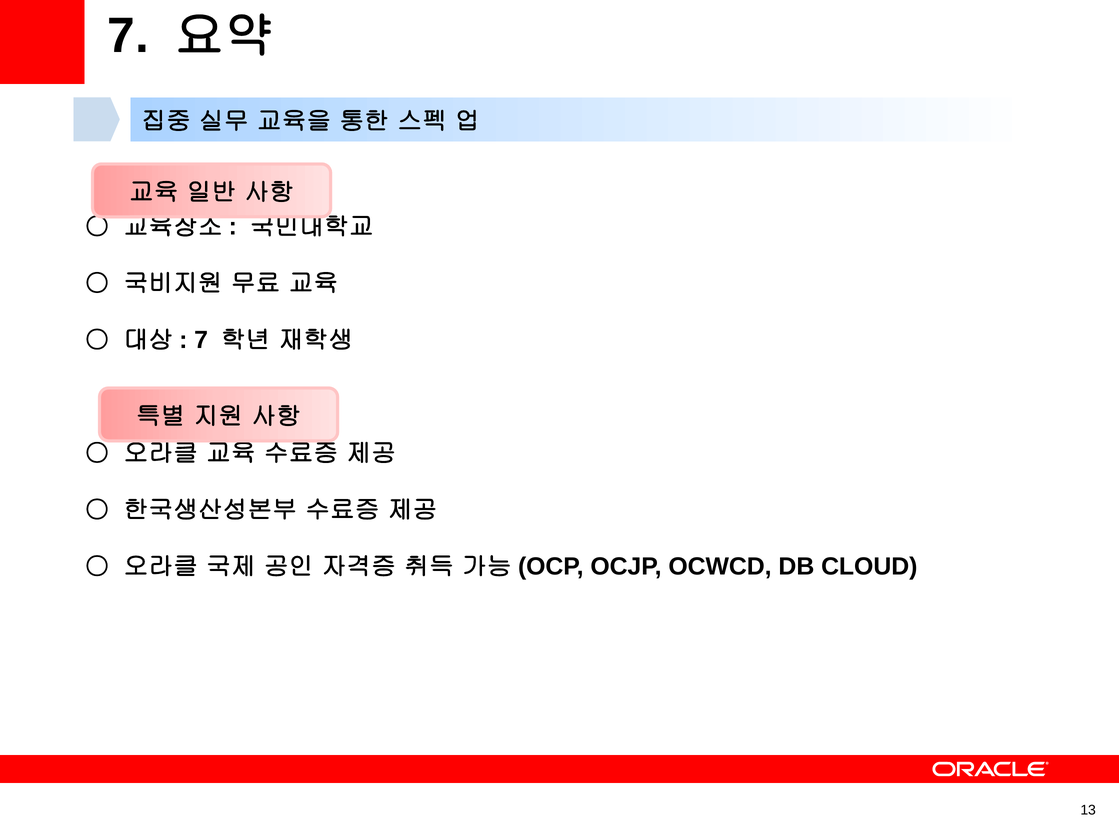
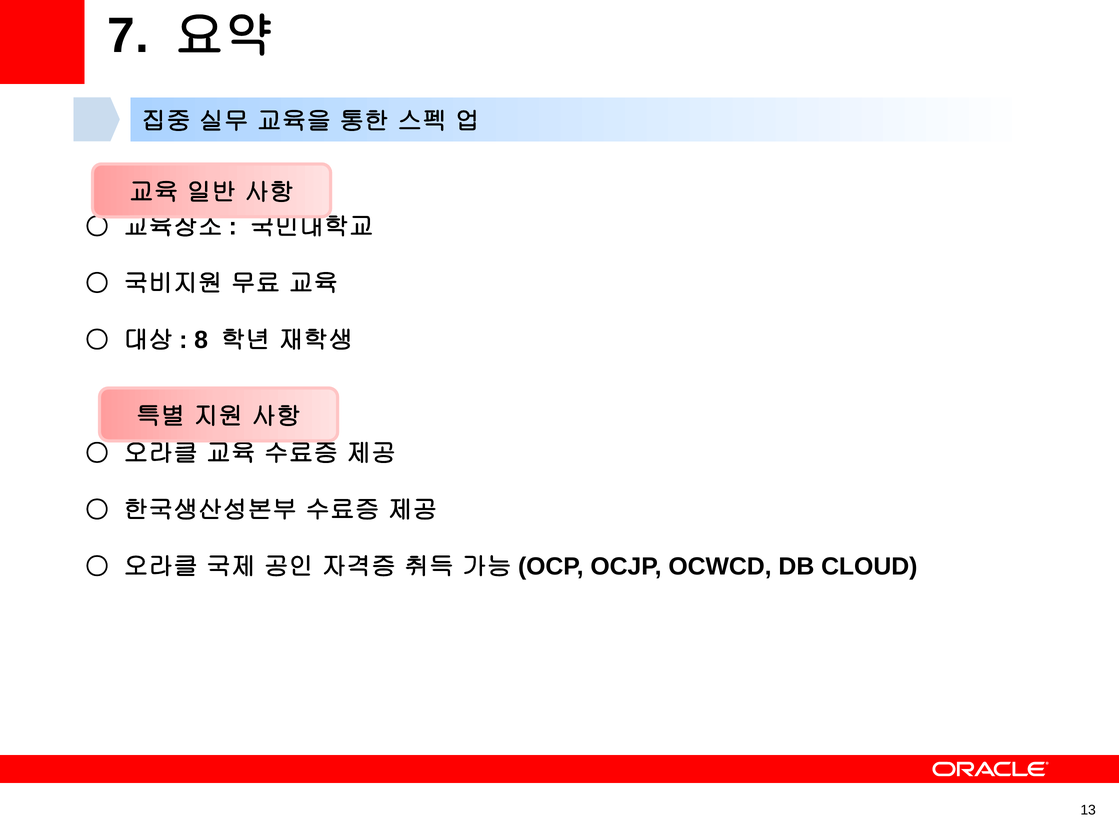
7 at (201, 340): 7 -> 8
